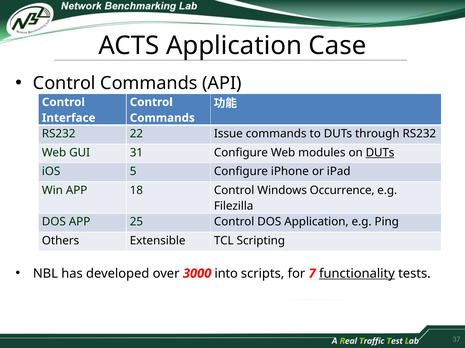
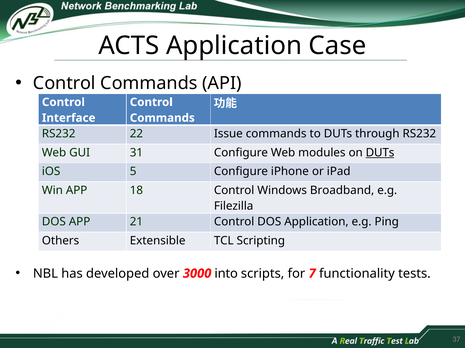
Occurrence: Occurrence -> Broadband
25: 25 -> 21
functionality underline: present -> none
